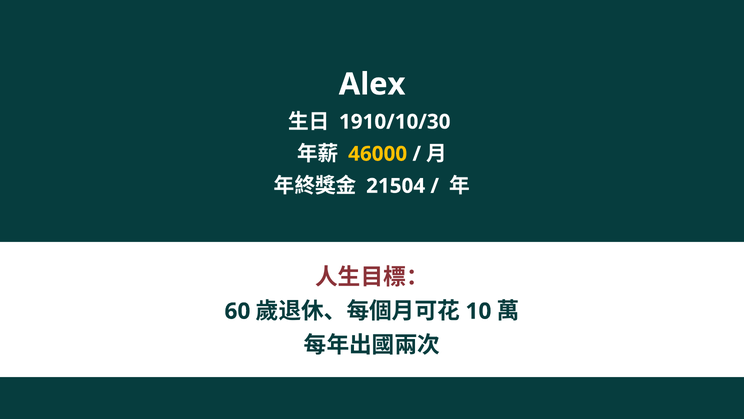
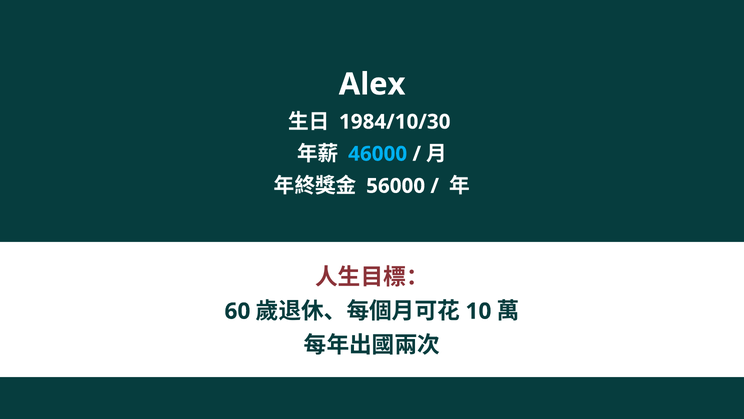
1910/10/30: 1910/10/30 -> 1984/10/30
46000 colour: yellow -> light blue
21504: 21504 -> 56000
